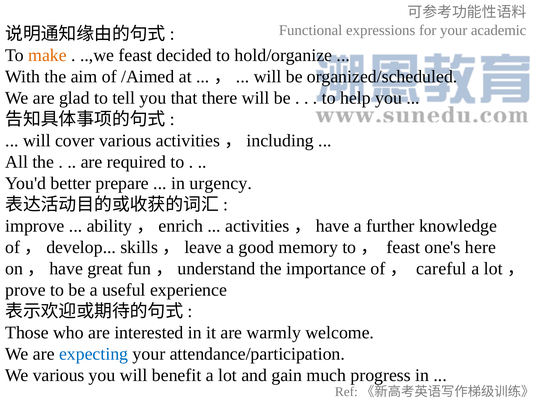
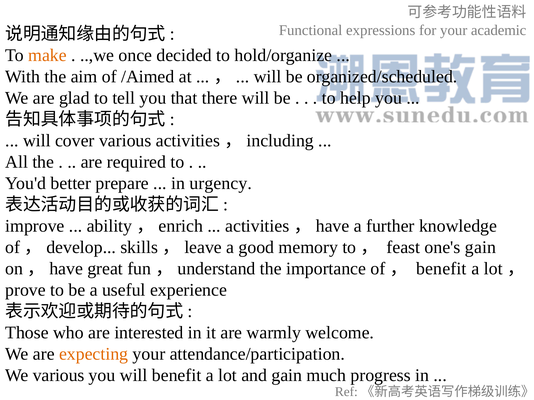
..,we feast: feast -> once
one's here: here -> gain
of， careful: careful -> benefit
expecting colour: blue -> orange
